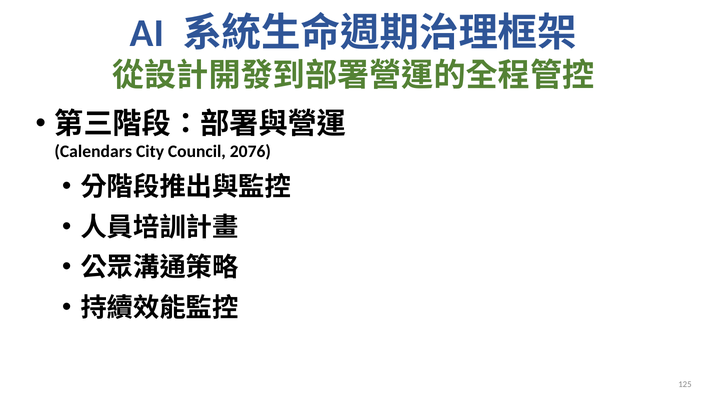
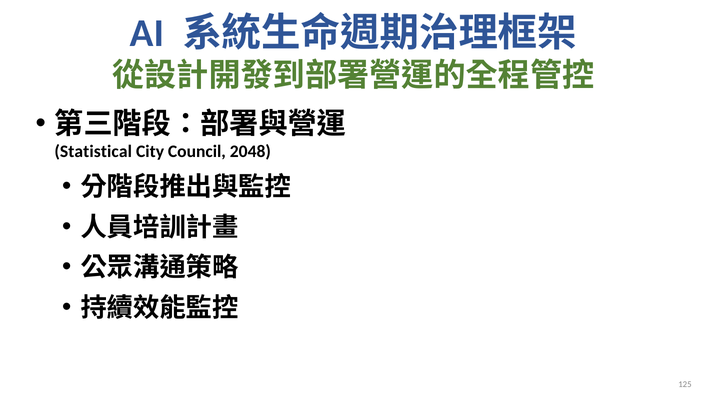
Calendars: Calendars -> Statistical
2076: 2076 -> 2048
